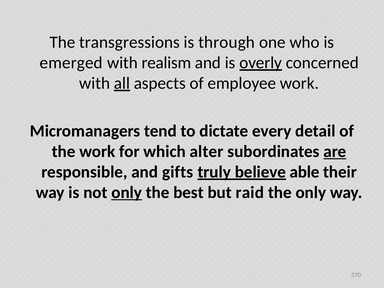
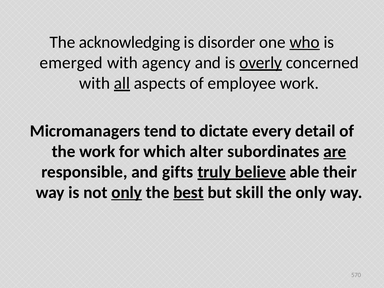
transgressions: transgressions -> acknowledging
through: through -> disorder
who underline: none -> present
realism: realism -> agency
best underline: none -> present
raid: raid -> skill
